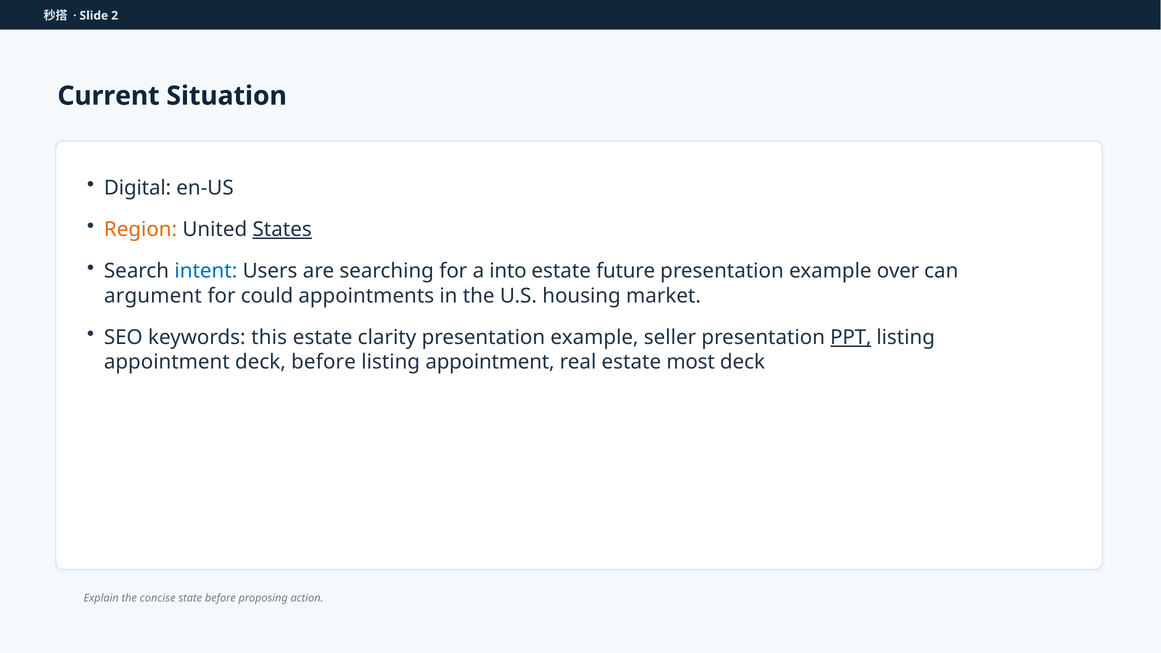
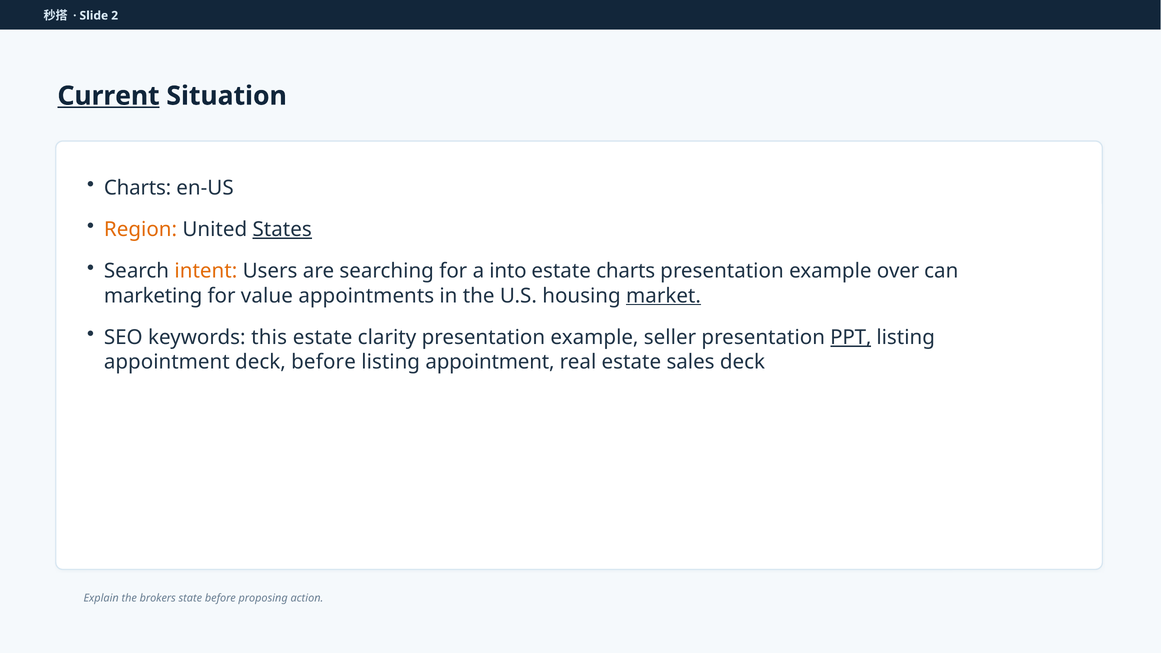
Current underline: none -> present
Digital at (138, 188): Digital -> Charts
intent colour: blue -> orange
estate future: future -> charts
argument: argument -> marketing
could: could -> value
market underline: none -> present
most: most -> sales
concise: concise -> brokers
